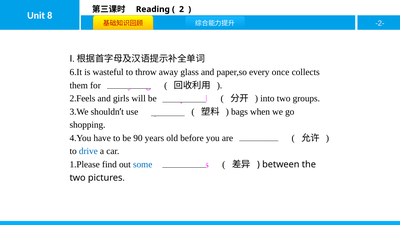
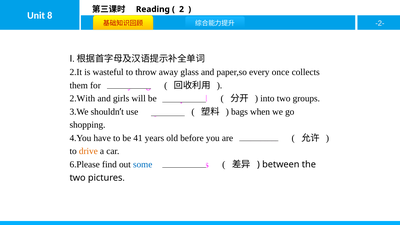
6.It: 6.It -> 2.It
2.Feels: 2.Feels -> 2.With
90: 90 -> 41
drive colour: blue -> orange
1.Please: 1.Please -> 6.Please
